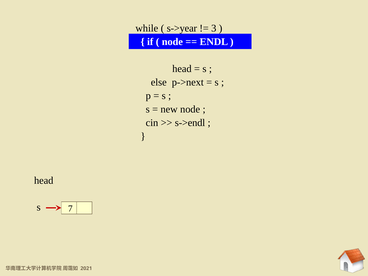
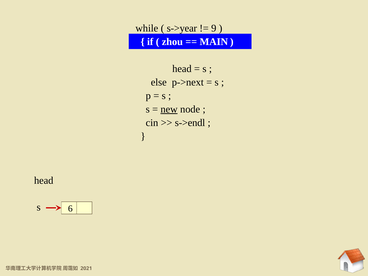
3: 3 -> 9
node at (172, 42): node -> zhou
ENDL: ENDL -> MAIN
new underline: none -> present
7: 7 -> 6
